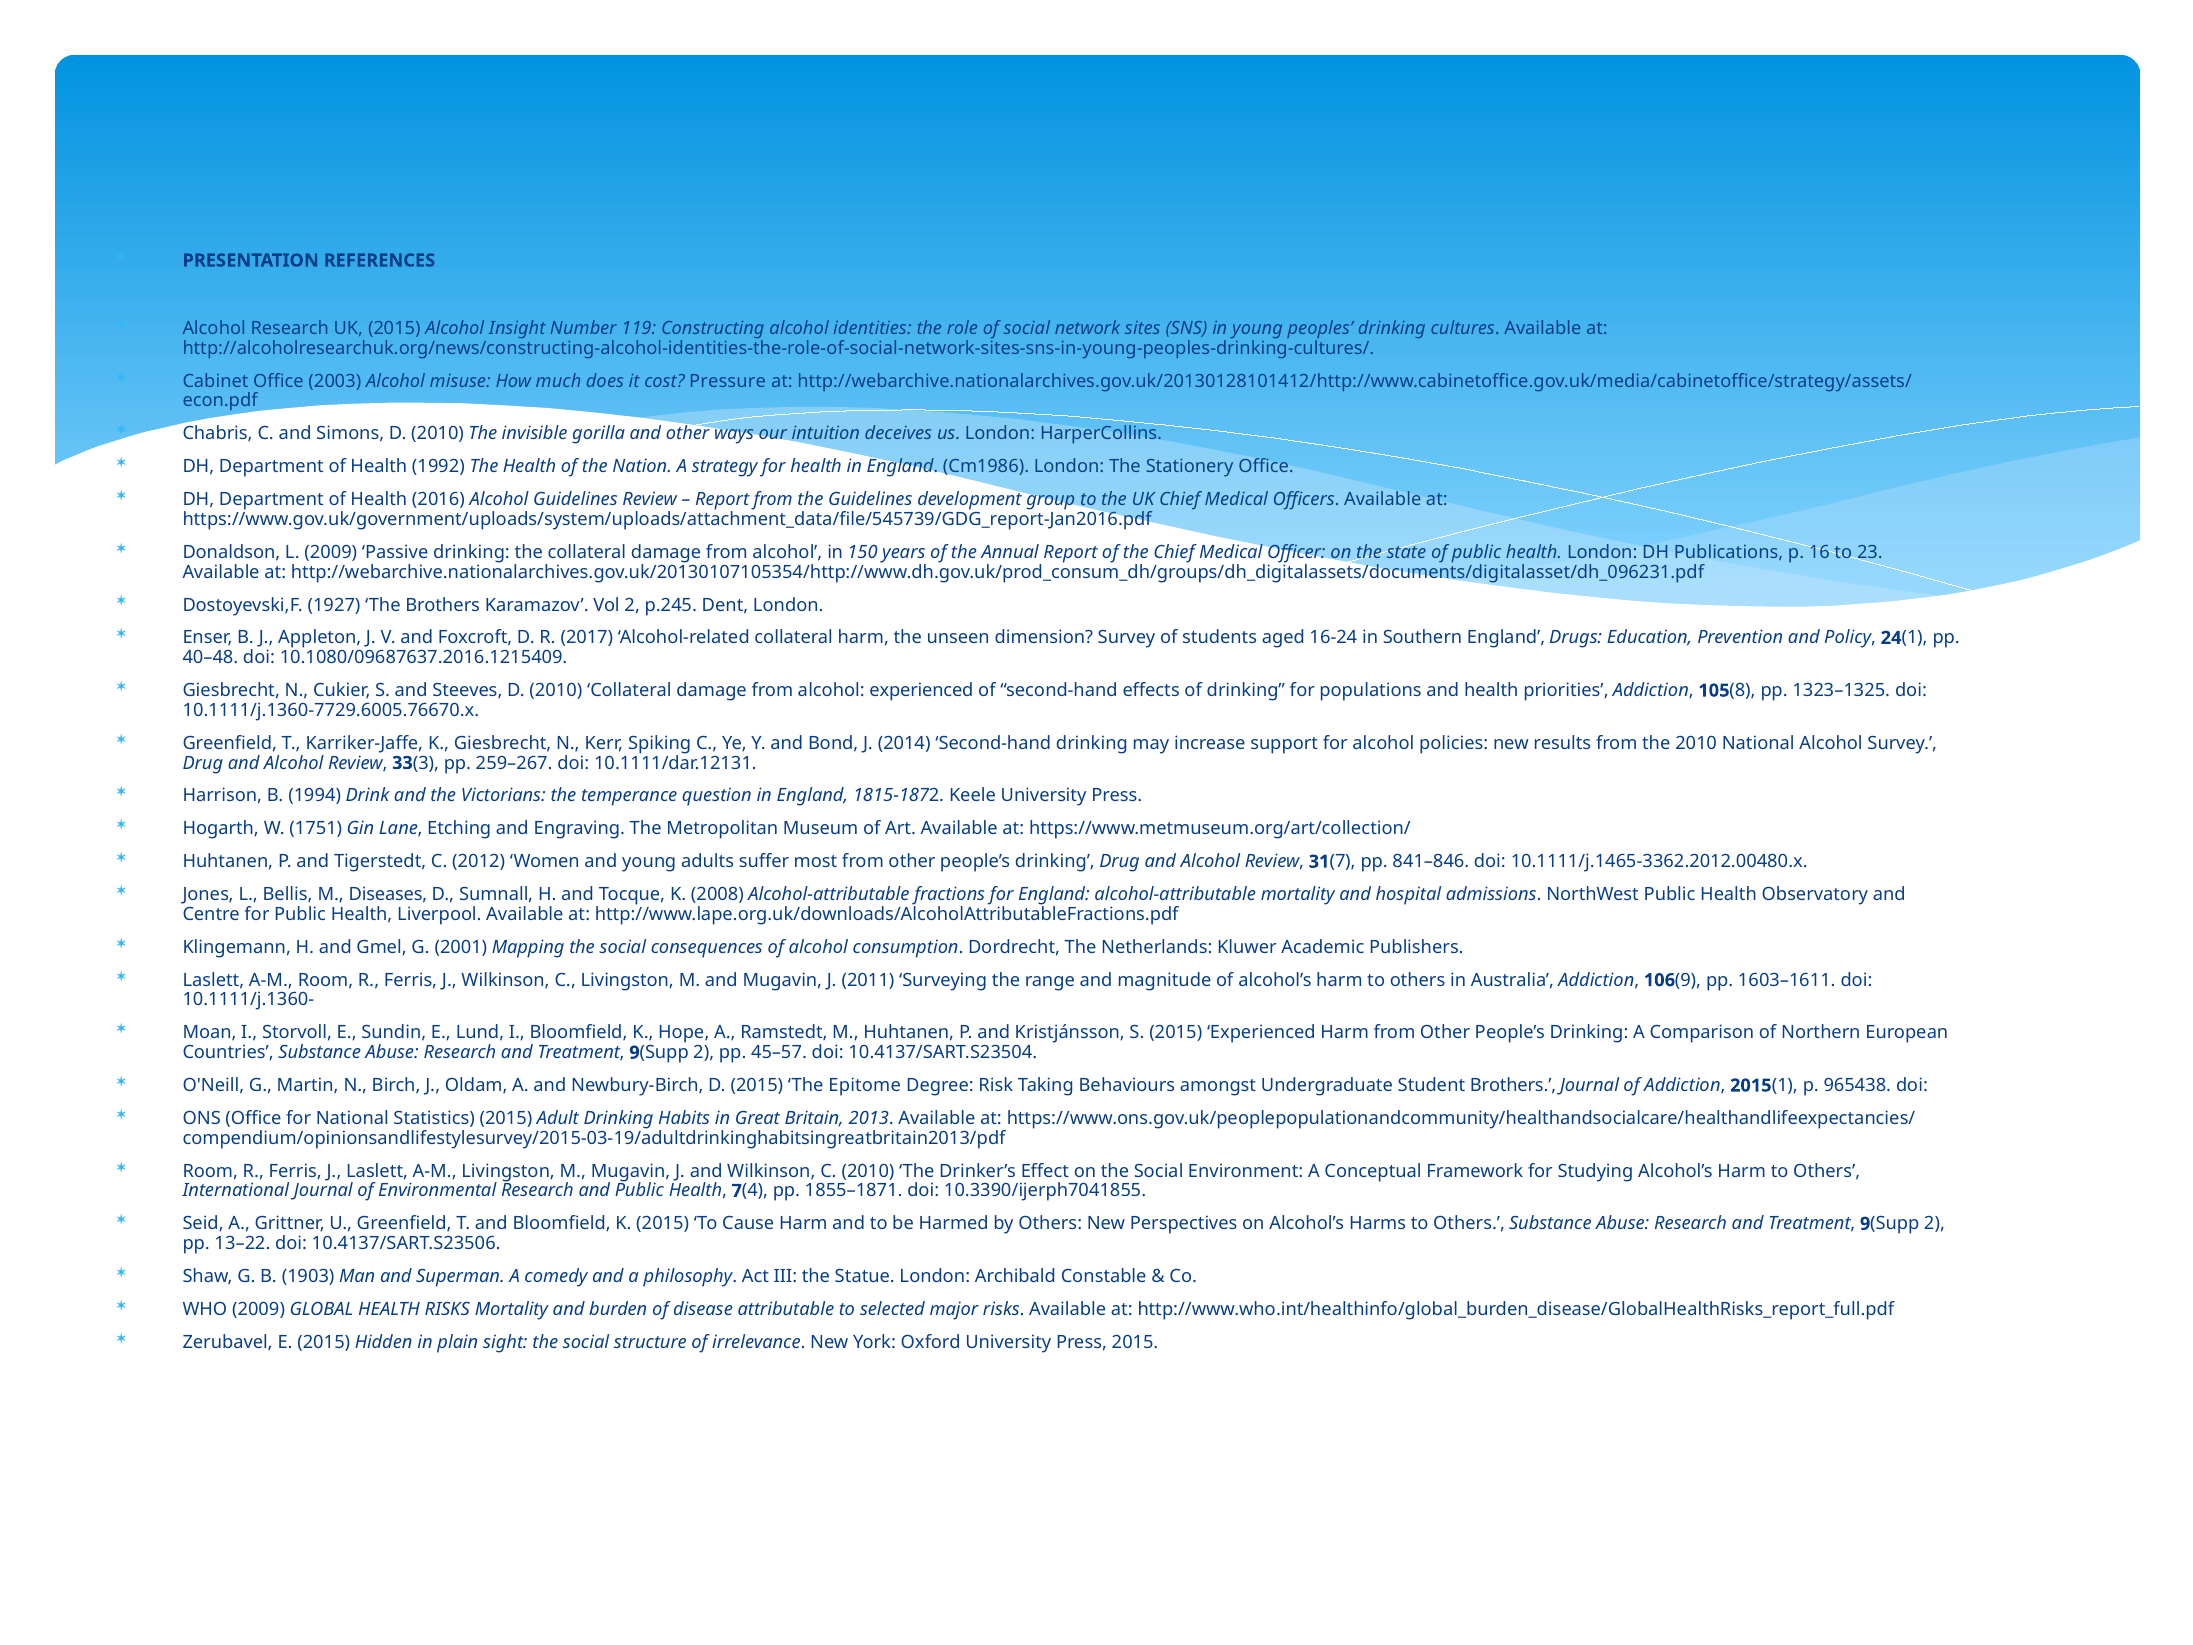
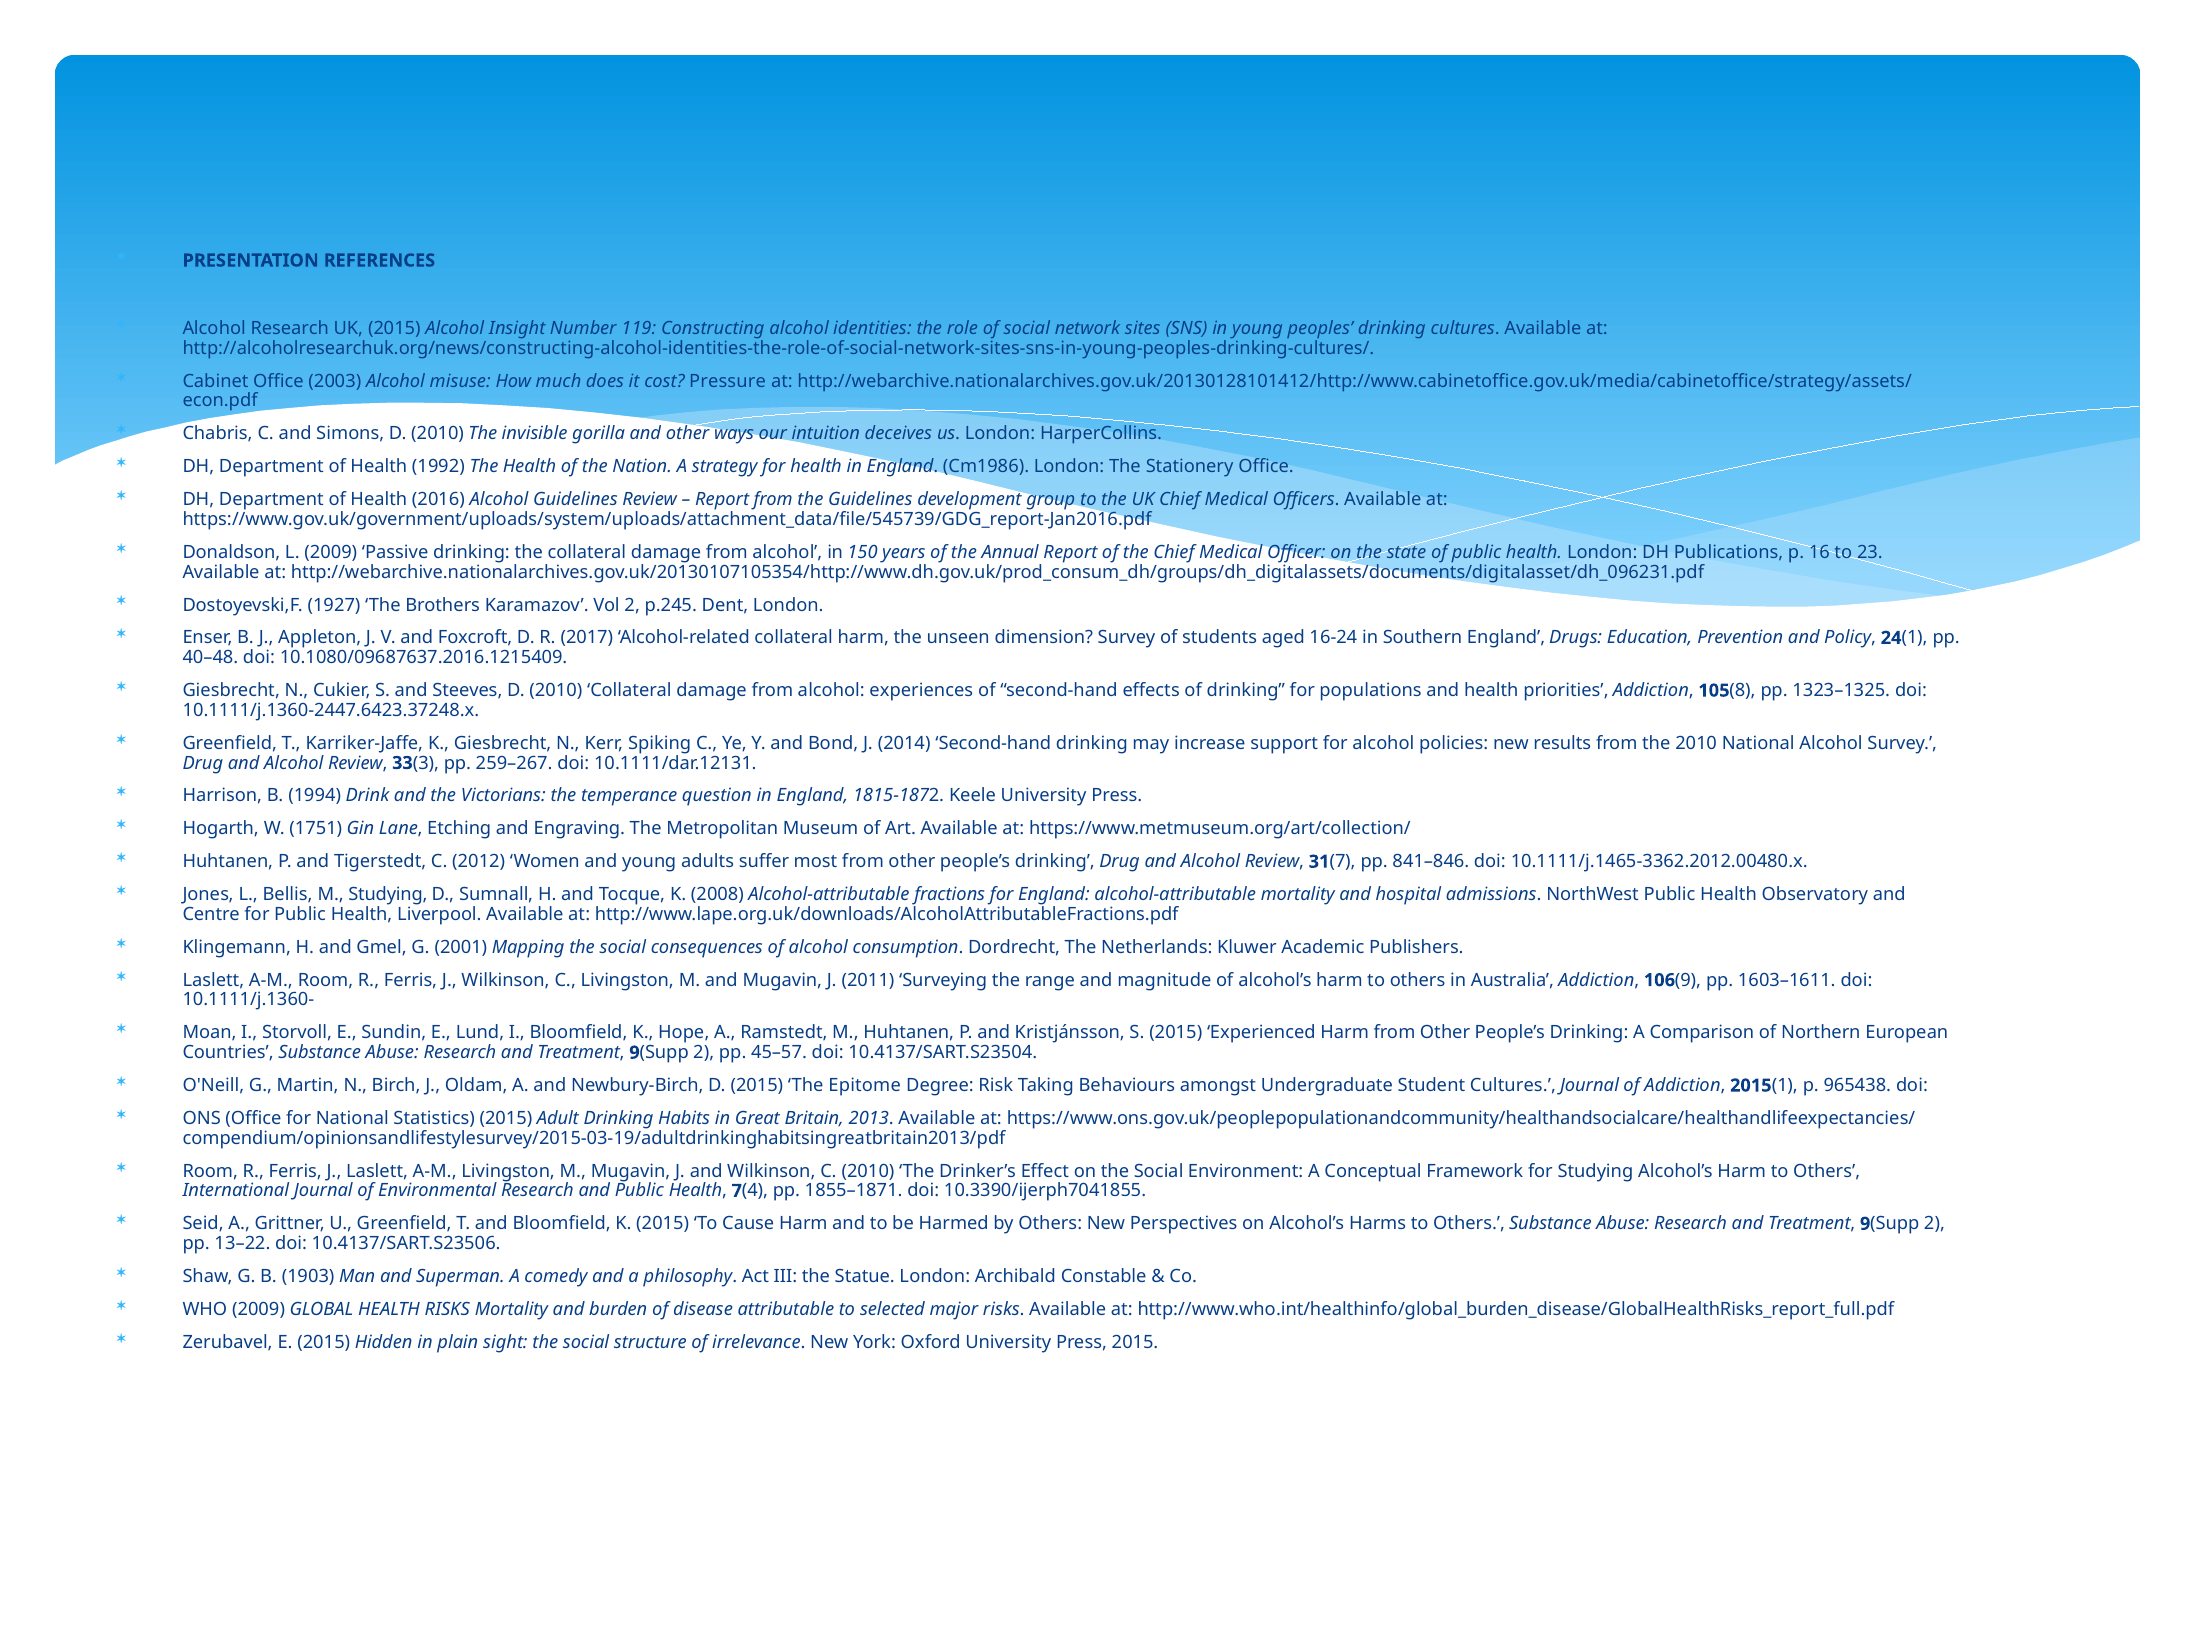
alcohol experienced: experienced -> experiences
10.1111/j.1360-7729.6005.76670.x: 10.1111/j.1360-7729.6005.76670.x -> 10.1111/j.1360-2447.6423.37248.x
M Diseases: Diseases -> Studying
Student Brothers: Brothers -> Cultures
